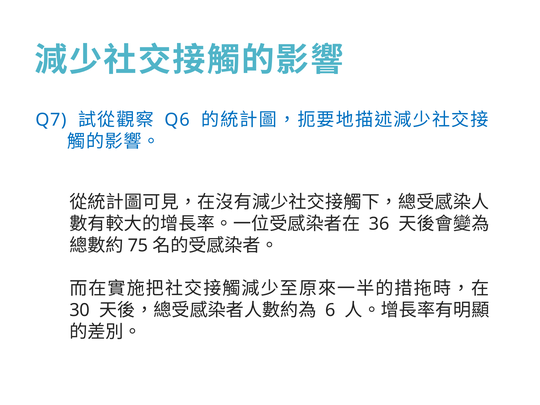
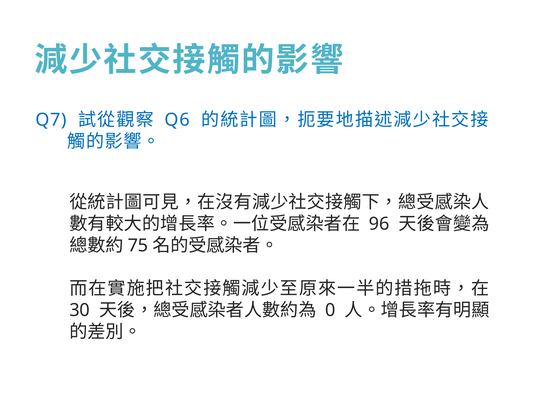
36: 36 -> 96
6: 6 -> 0
